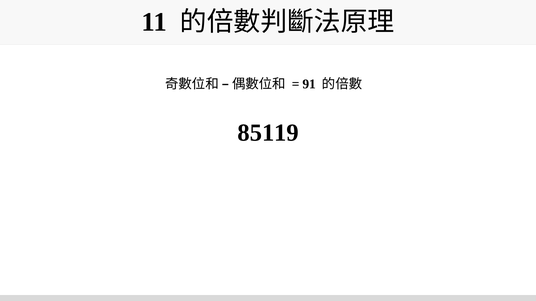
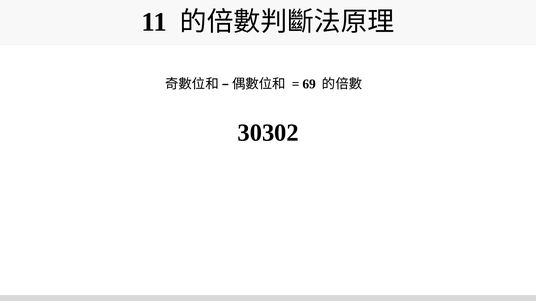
91: 91 -> 69
85119: 85119 -> 30302
